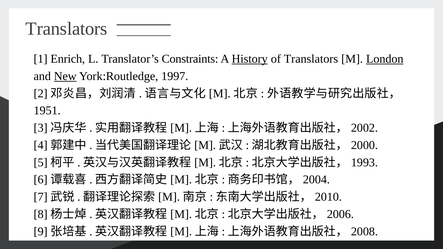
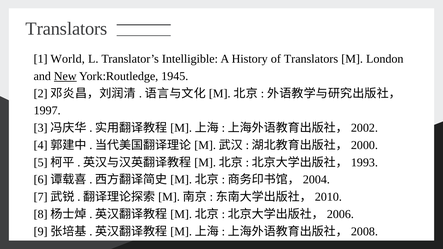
Enrich: Enrich -> World
Constraints: Constraints -> Intelligible
History underline: present -> none
London underline: present -> none
1997: 1997 -> 1945
1951: 1951 -> 1997
